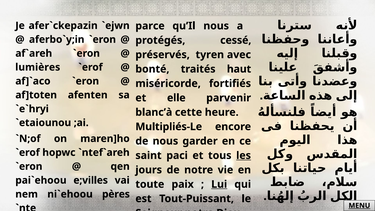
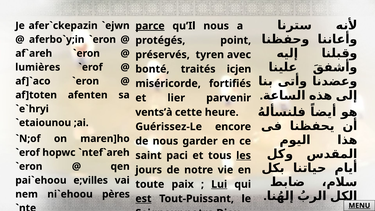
parce underline: none -> present
cessé: cessé -> point
haut: haut -> icjen
elle: elle -> lier
blanc’à: blanc’à -> vents’à
Multipliés-Le: Multipliés-Le -> Guérissez-Le
est underline: none -> present
